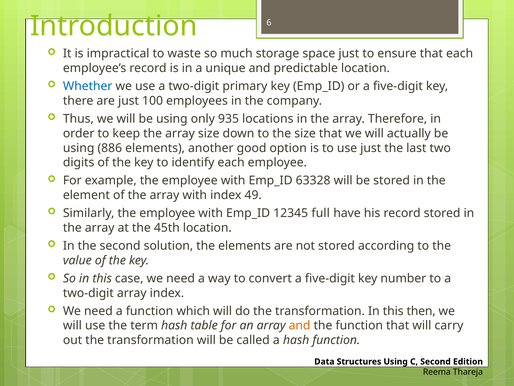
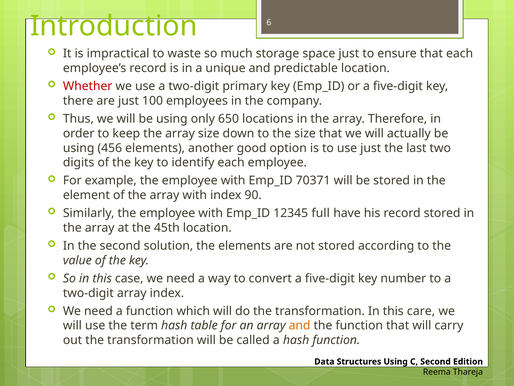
Whether colour: blue -> red
935: 935 -> 650
886: 886 -> 456
63328: 63328 -> 70371
49: 49 -> 90
then: then -> care
